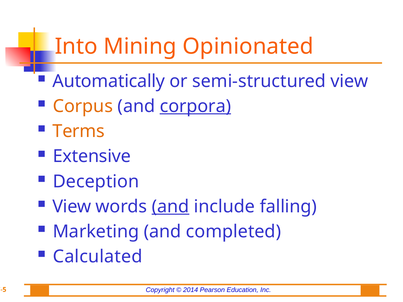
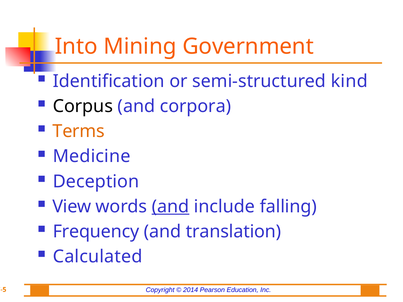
Opinionated: Opinionated -> Government
Automatically: Automatically -> Identification
semi-structured view: view -> kind
Corpus colour: orange -> black
corpora underline: present -> none
Extensive: Extensive -> Medicine
Marketing: Marketing -> Frequency
completed: completed -> translation
